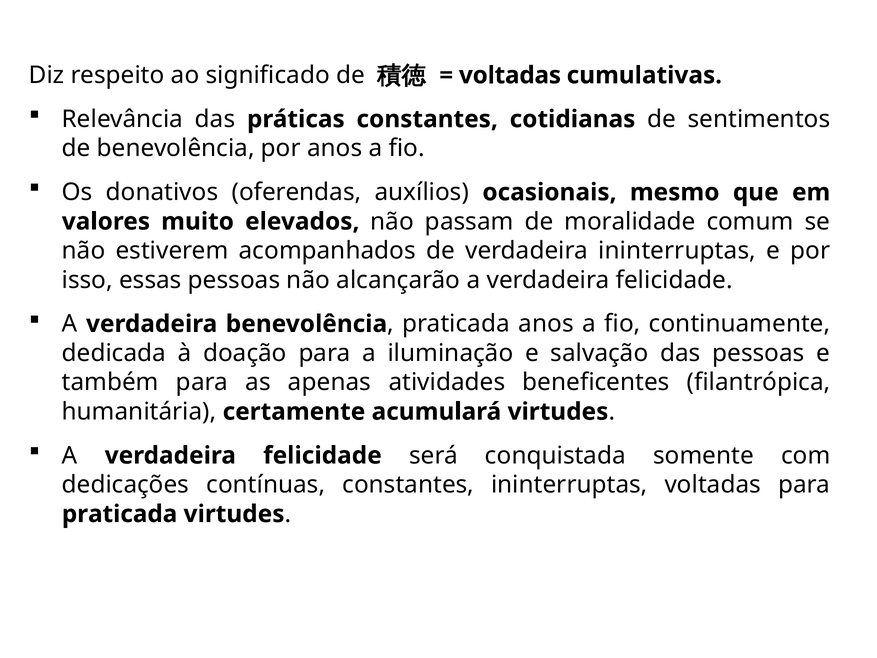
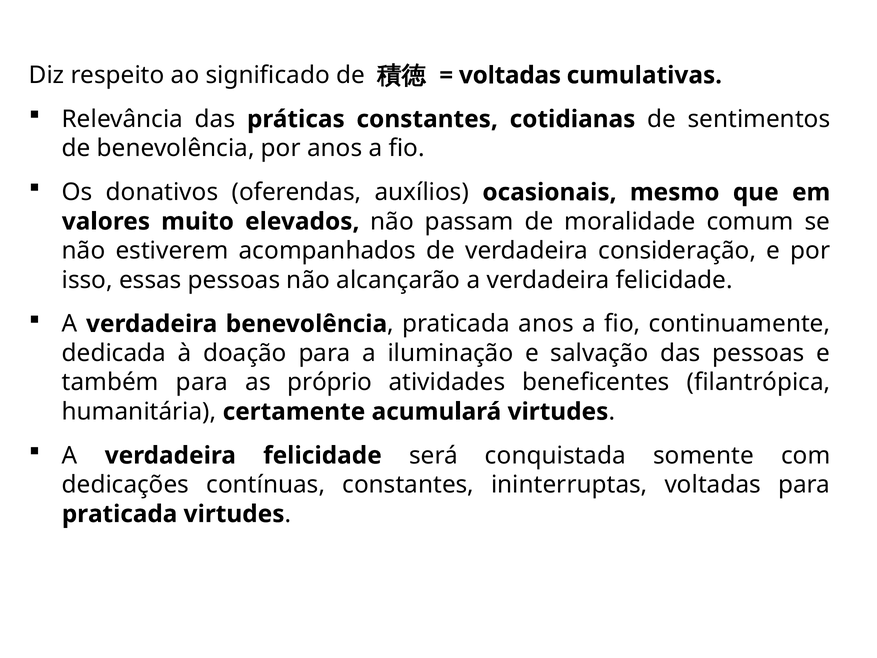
verdadeira ininterruptas: ininterruptas -> consideração
apenas: apenas -> próprio
